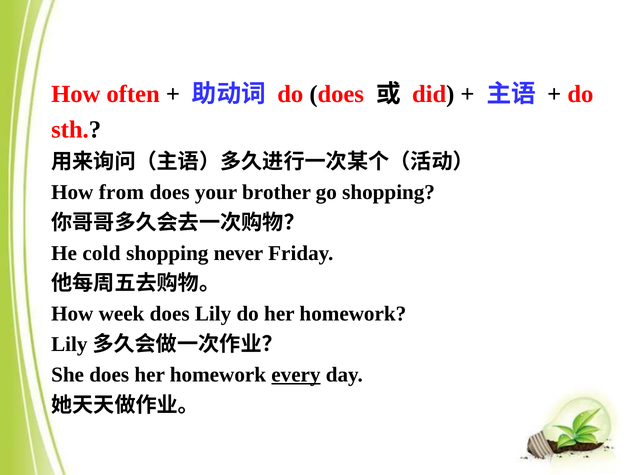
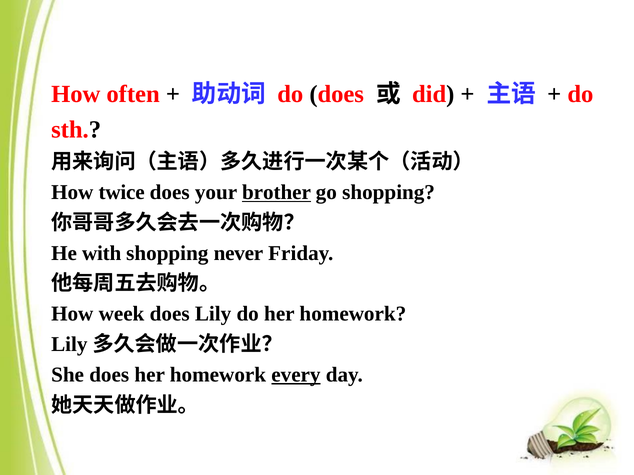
from: from -> twice
brother underline: none -> present
cold: cold -> with
